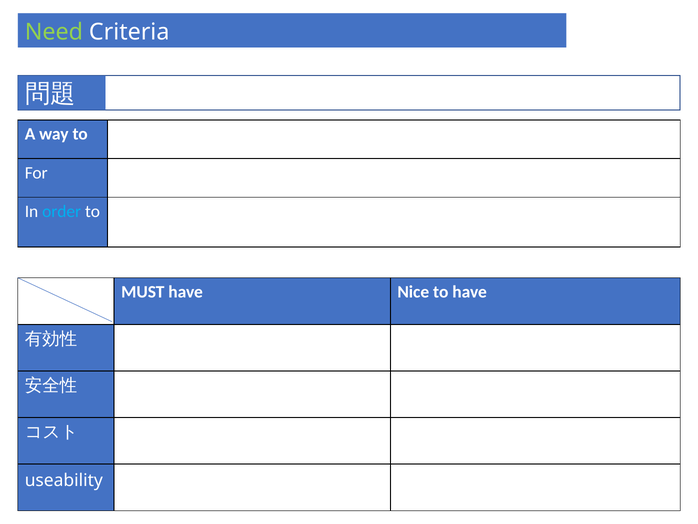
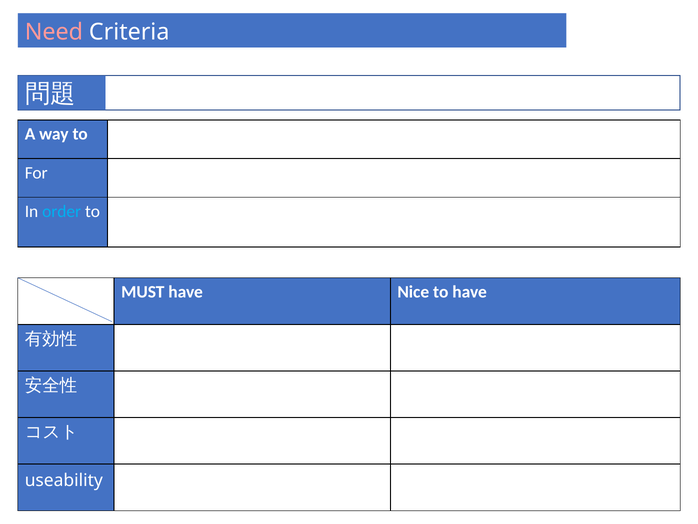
Need colour: light green -> pink
